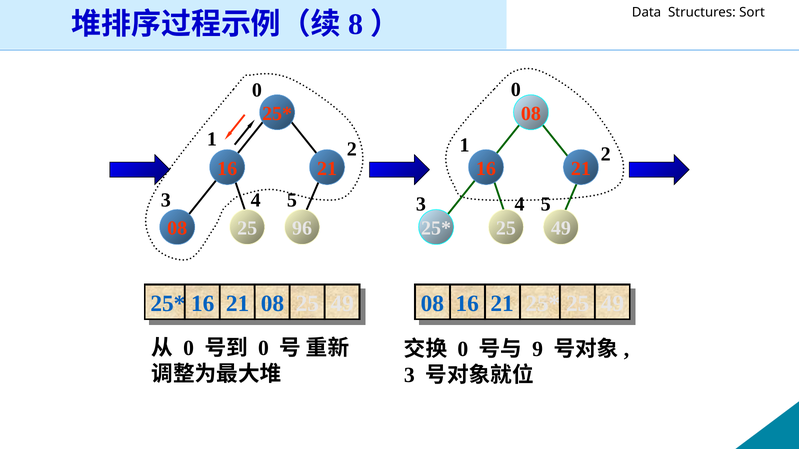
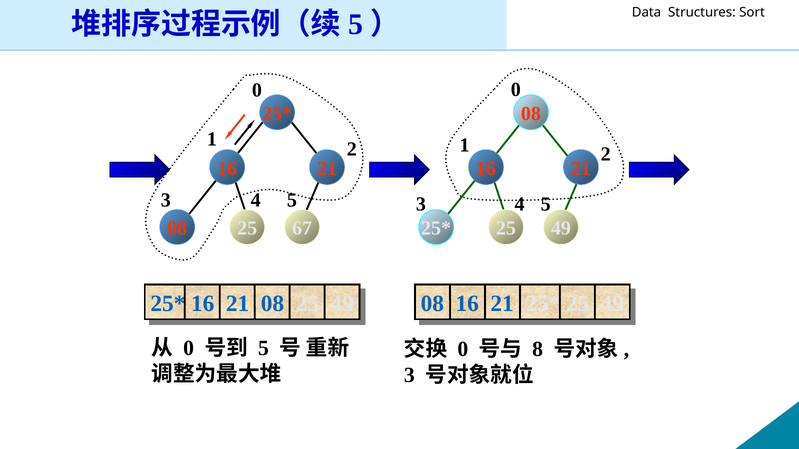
8 at (356, 24): 8 -> 5
96: 96 -> 67
0 at (263, 349): 0 -> 5
9: 9 -> 8
